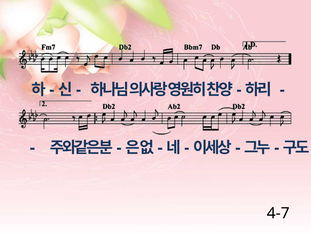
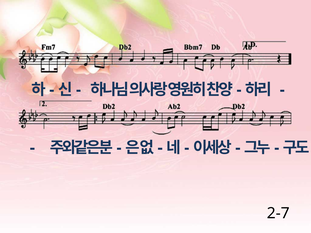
4-7: 4-7 -> 2-7
